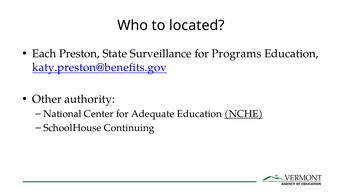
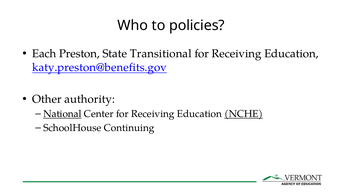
located: located -> policies
Surveillance: Surveillance -> Transitional
Programs at (237, 54): Programs -> Receiving
National underline: none -> present
Center for Adequate: Adequate -> Receiving
